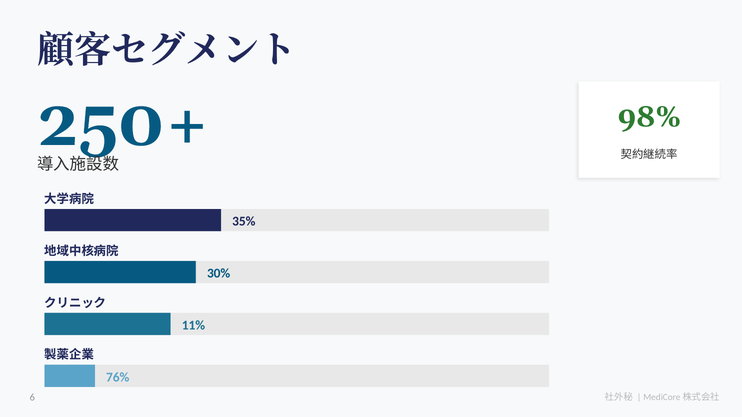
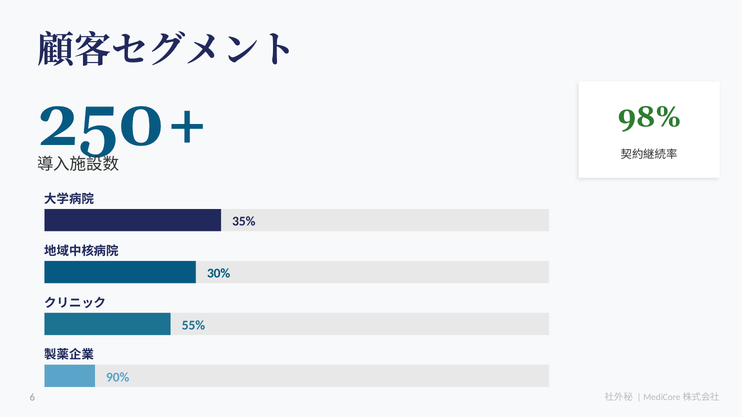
11%: 11% -> 55%
76%: 76% -> 90%
